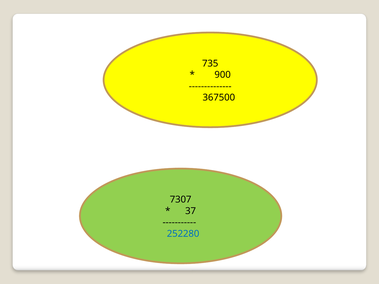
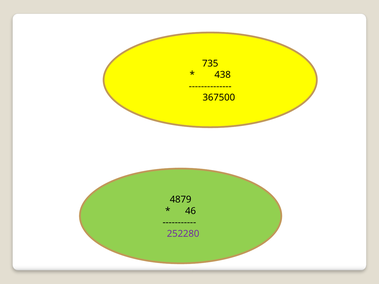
900: 900 -> 438
7307: 7307 -> 4879
37: 37 -> 46
252280 colour: blue -> purple
